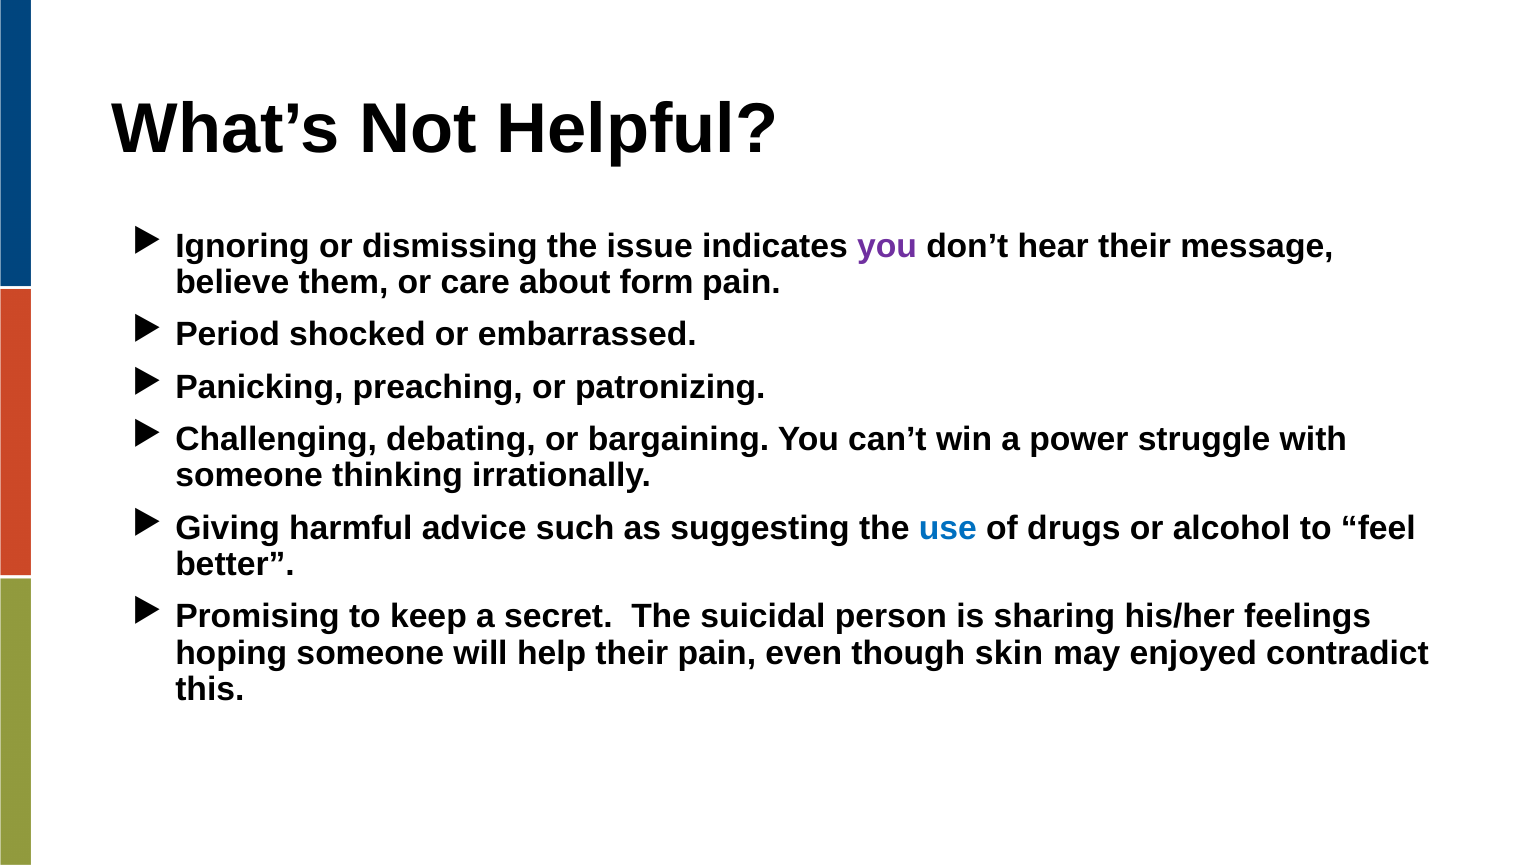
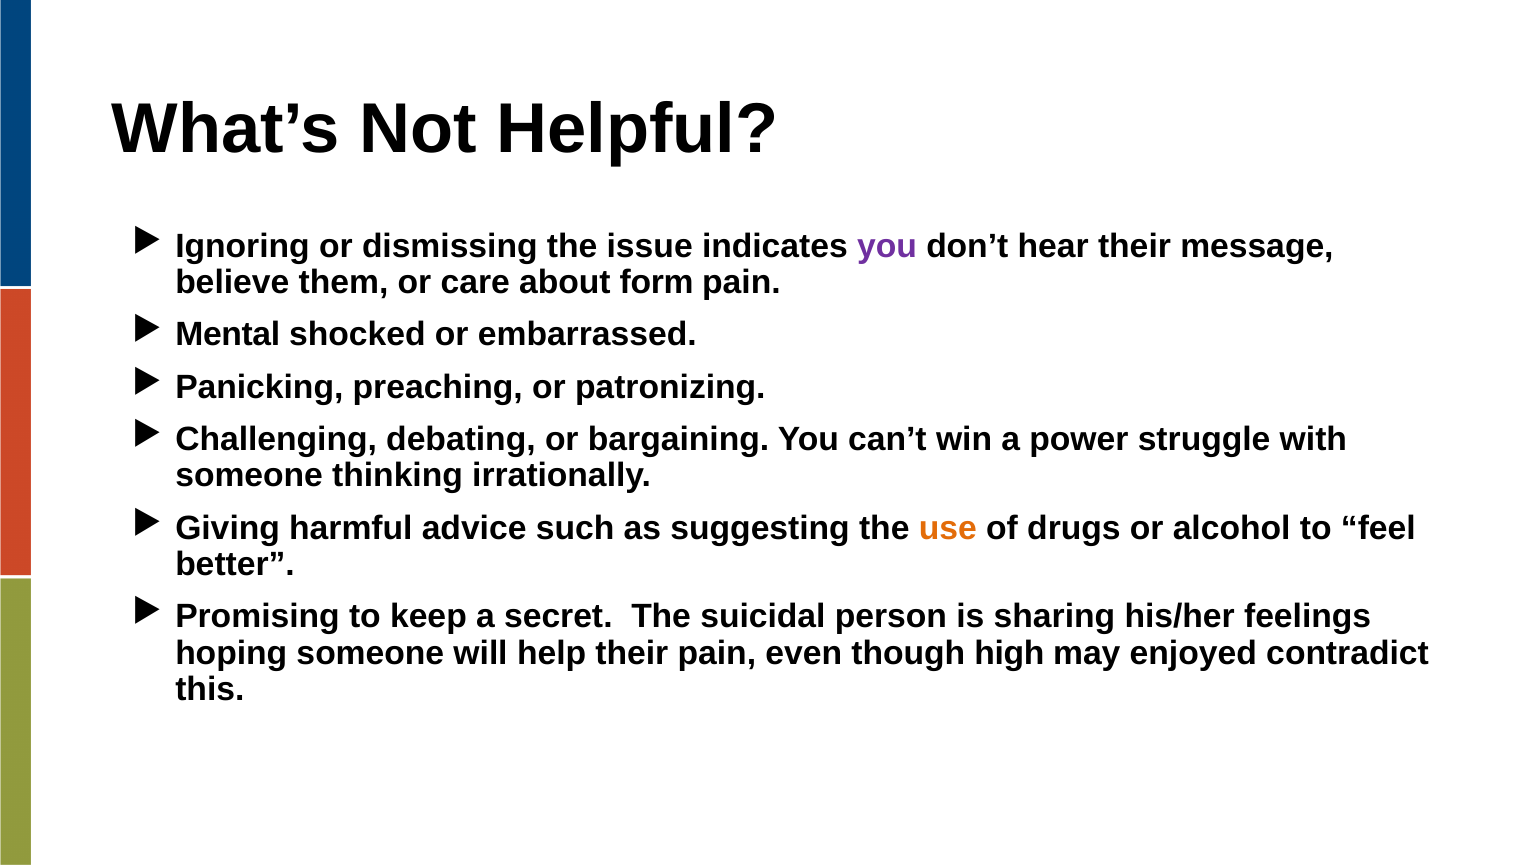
Period: Period -> Mental
use colour: blue -> orange
skin: skin -> high
